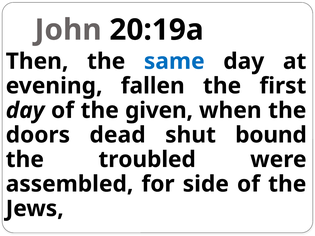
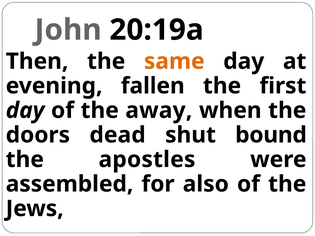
same colour: blue -> orange
given: given -> away
troubled: troubled -> apostles
side: side -> also
